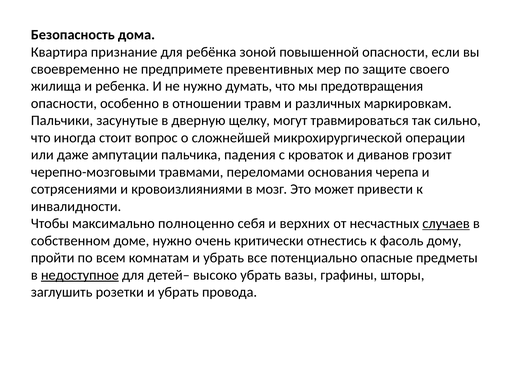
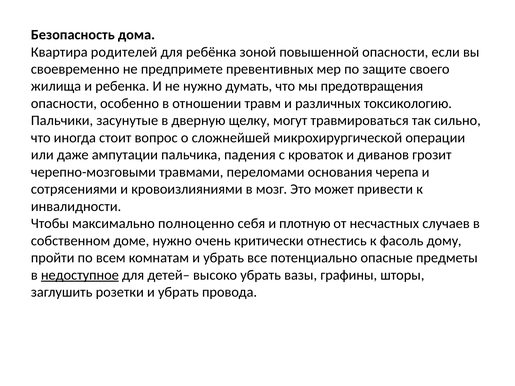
признание: признание -> родителей
маркировкам: маркировкам -> токсикологию
верхних: верхних -> плотную
случаев underline: present -> none
